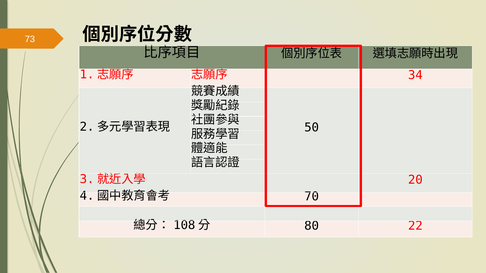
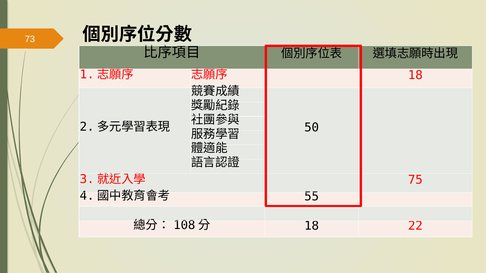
34 at (415, 75): 34 -> 18
20: 20 -> 75
70: 70 -> 55
80 at (312, 226): 80 -> 18
